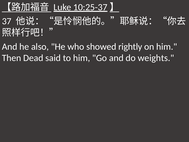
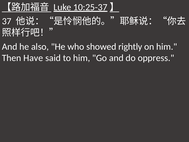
Dead: Dead -> Have
weights: weights -> oppress
